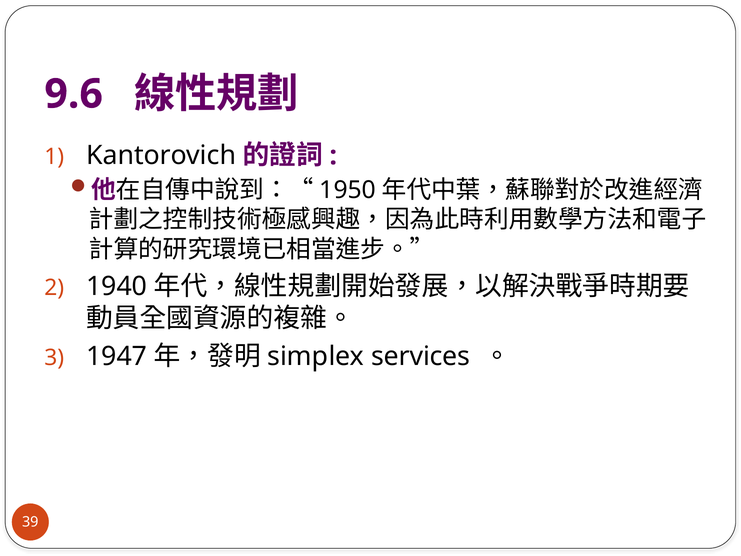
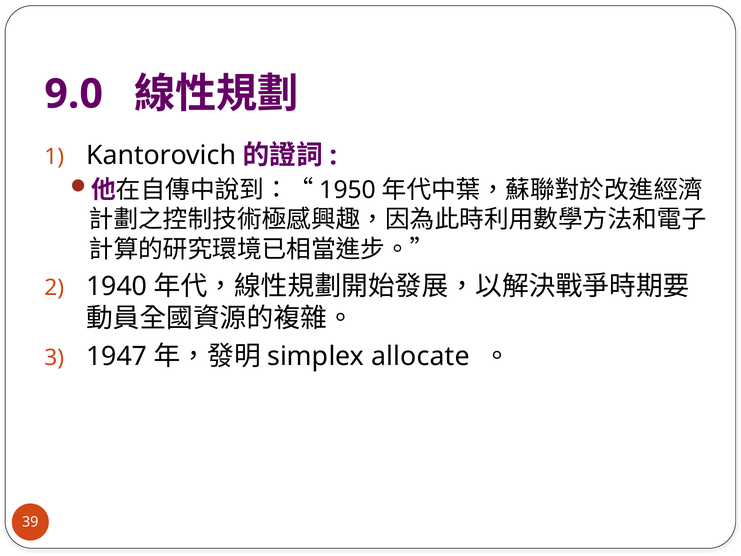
9.6: 9.6 -> 9.0
services: services -> allocate
